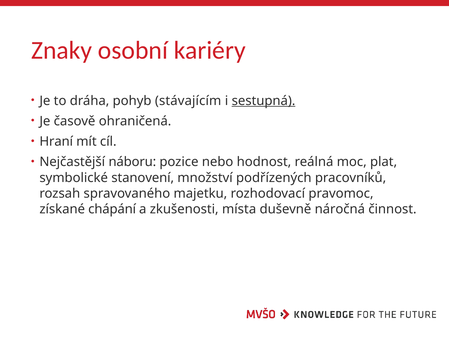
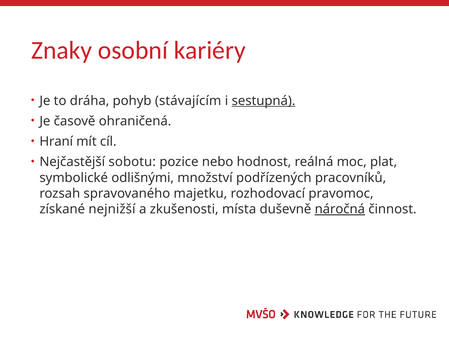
náboru: náboru -> sobotu
stanovení: stanovení -> odlišnými
chápání: chápání -> nejnižší
náročná underline: none -> present
